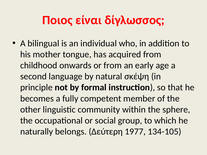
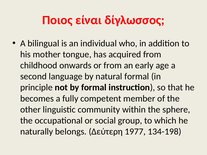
natural σκέψη: σκέψη -> formal
134-105: 134-105 -> 134-198
